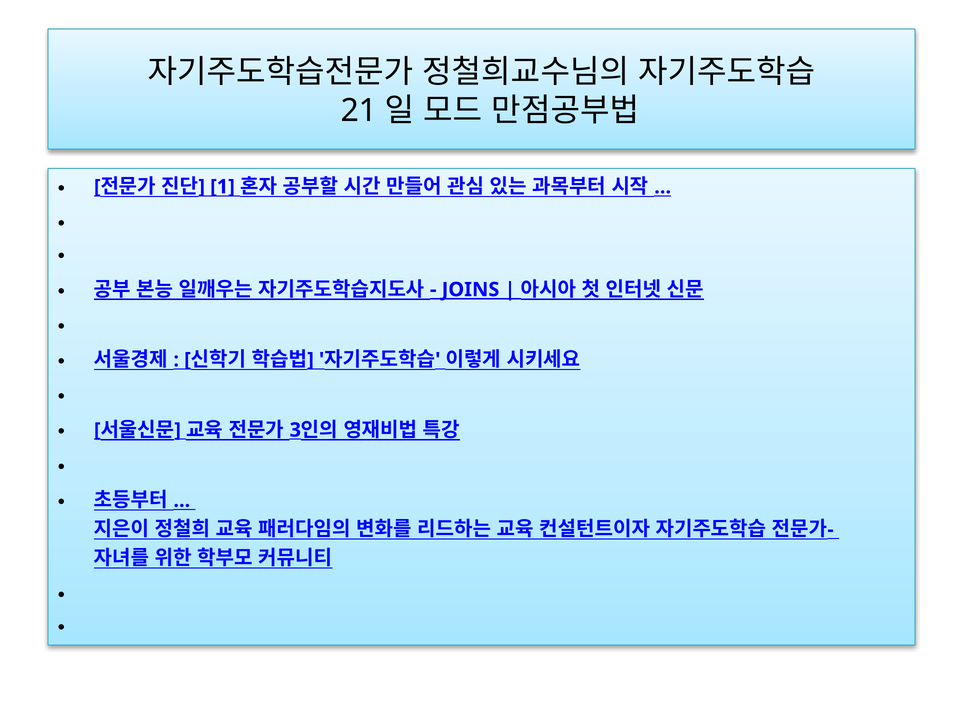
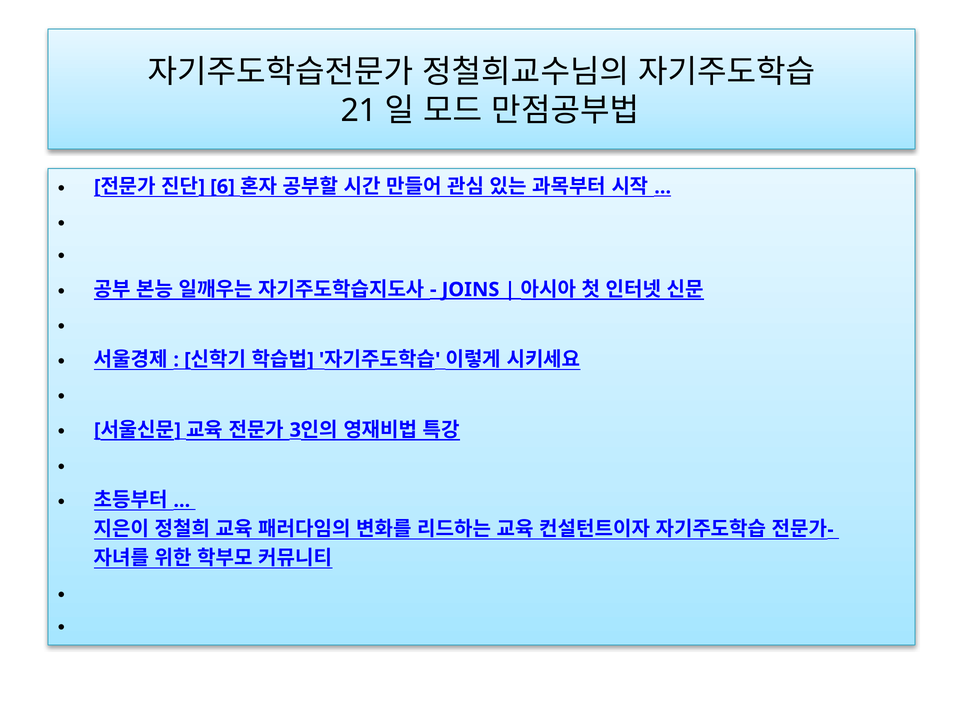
1: 1 -> 6
